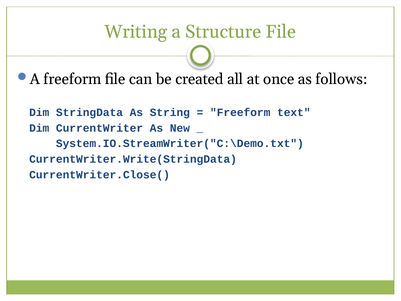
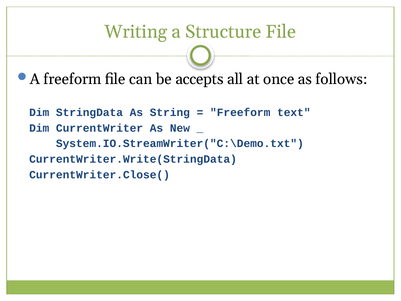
created: created -> accepts
